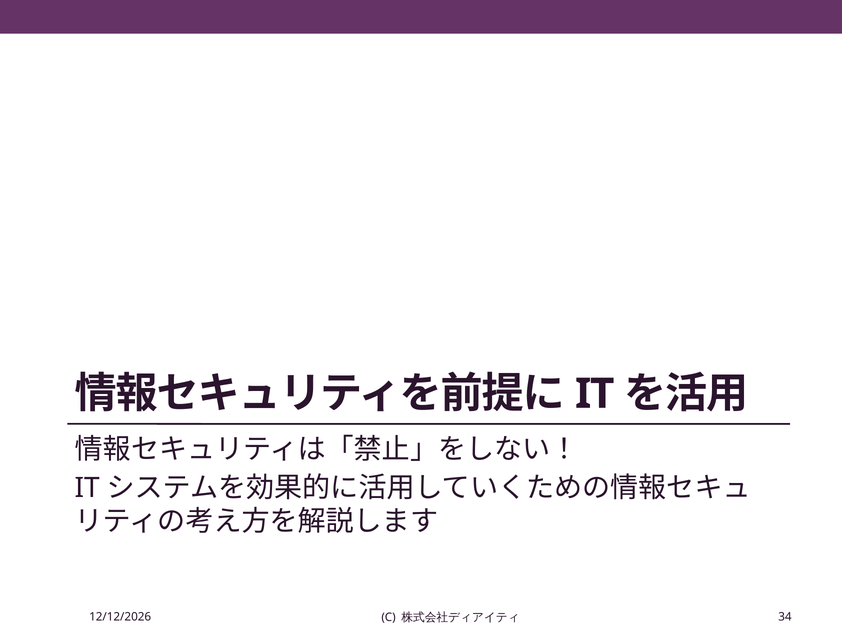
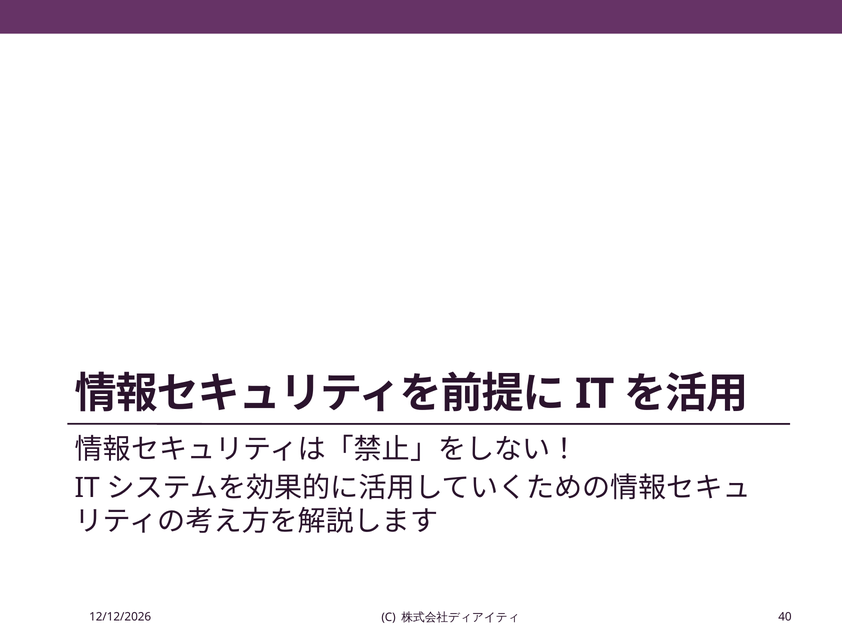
34: 34 -> 40
